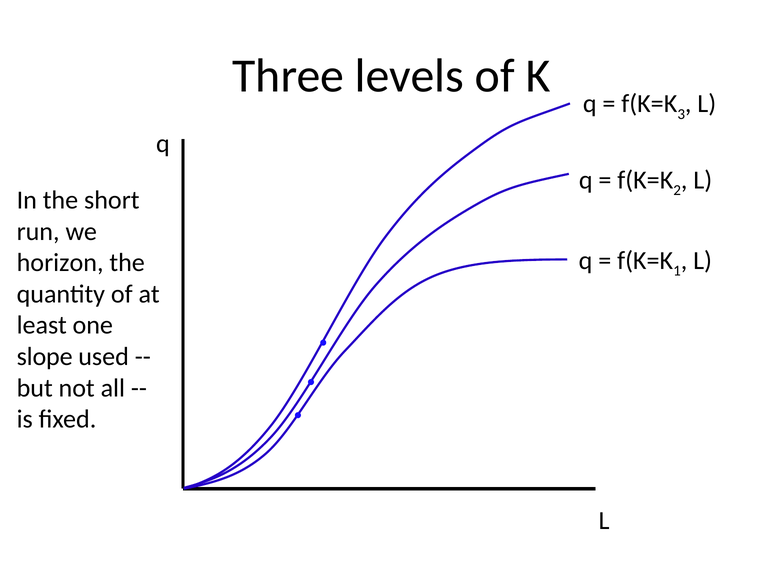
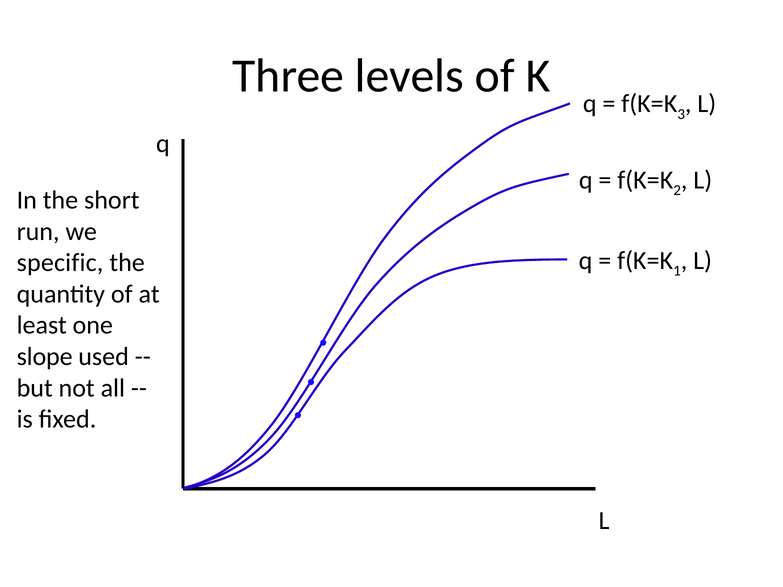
horizon: horizon -> specific
